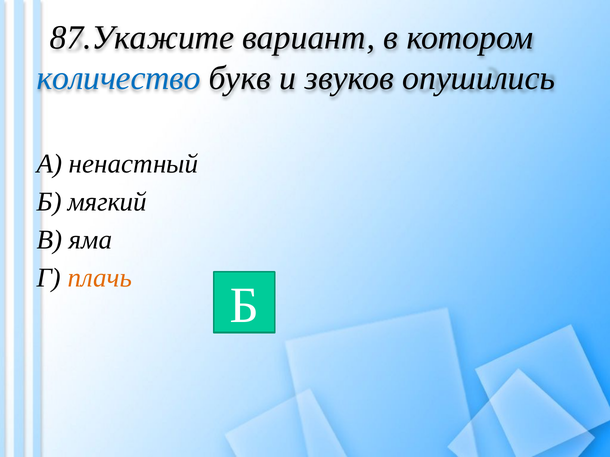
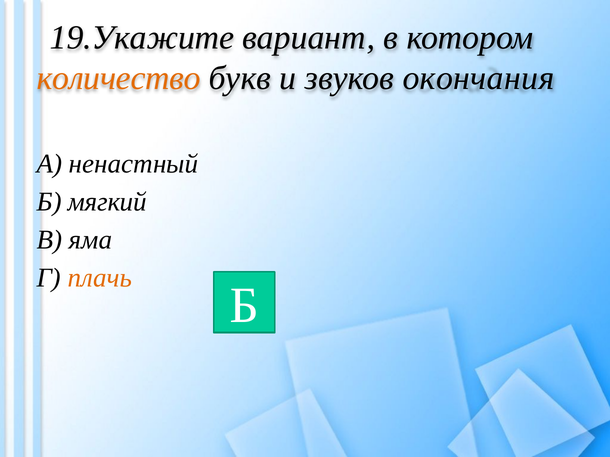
87.Укажите: 87.Укажите -> 19.Укажите
количество colour: blue -> orange
опушились: опушились -> окончания
